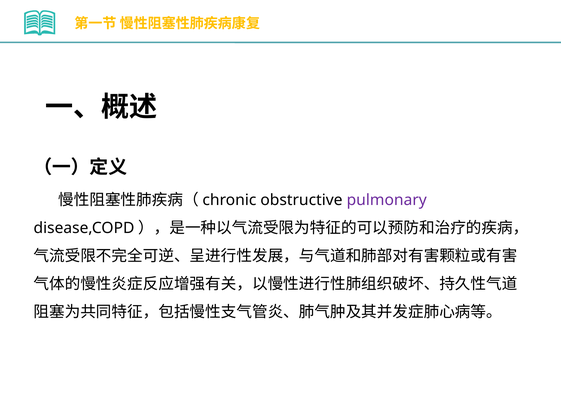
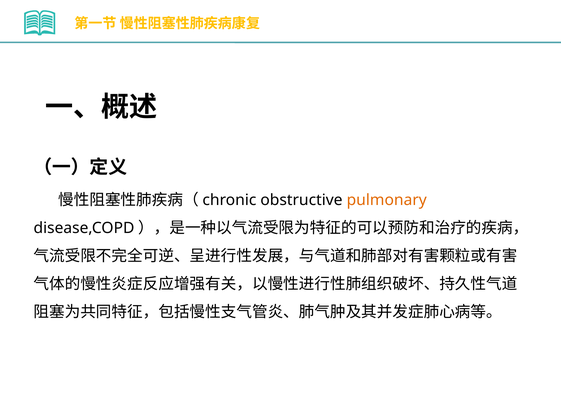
pulmonary colour: purple -> orange
